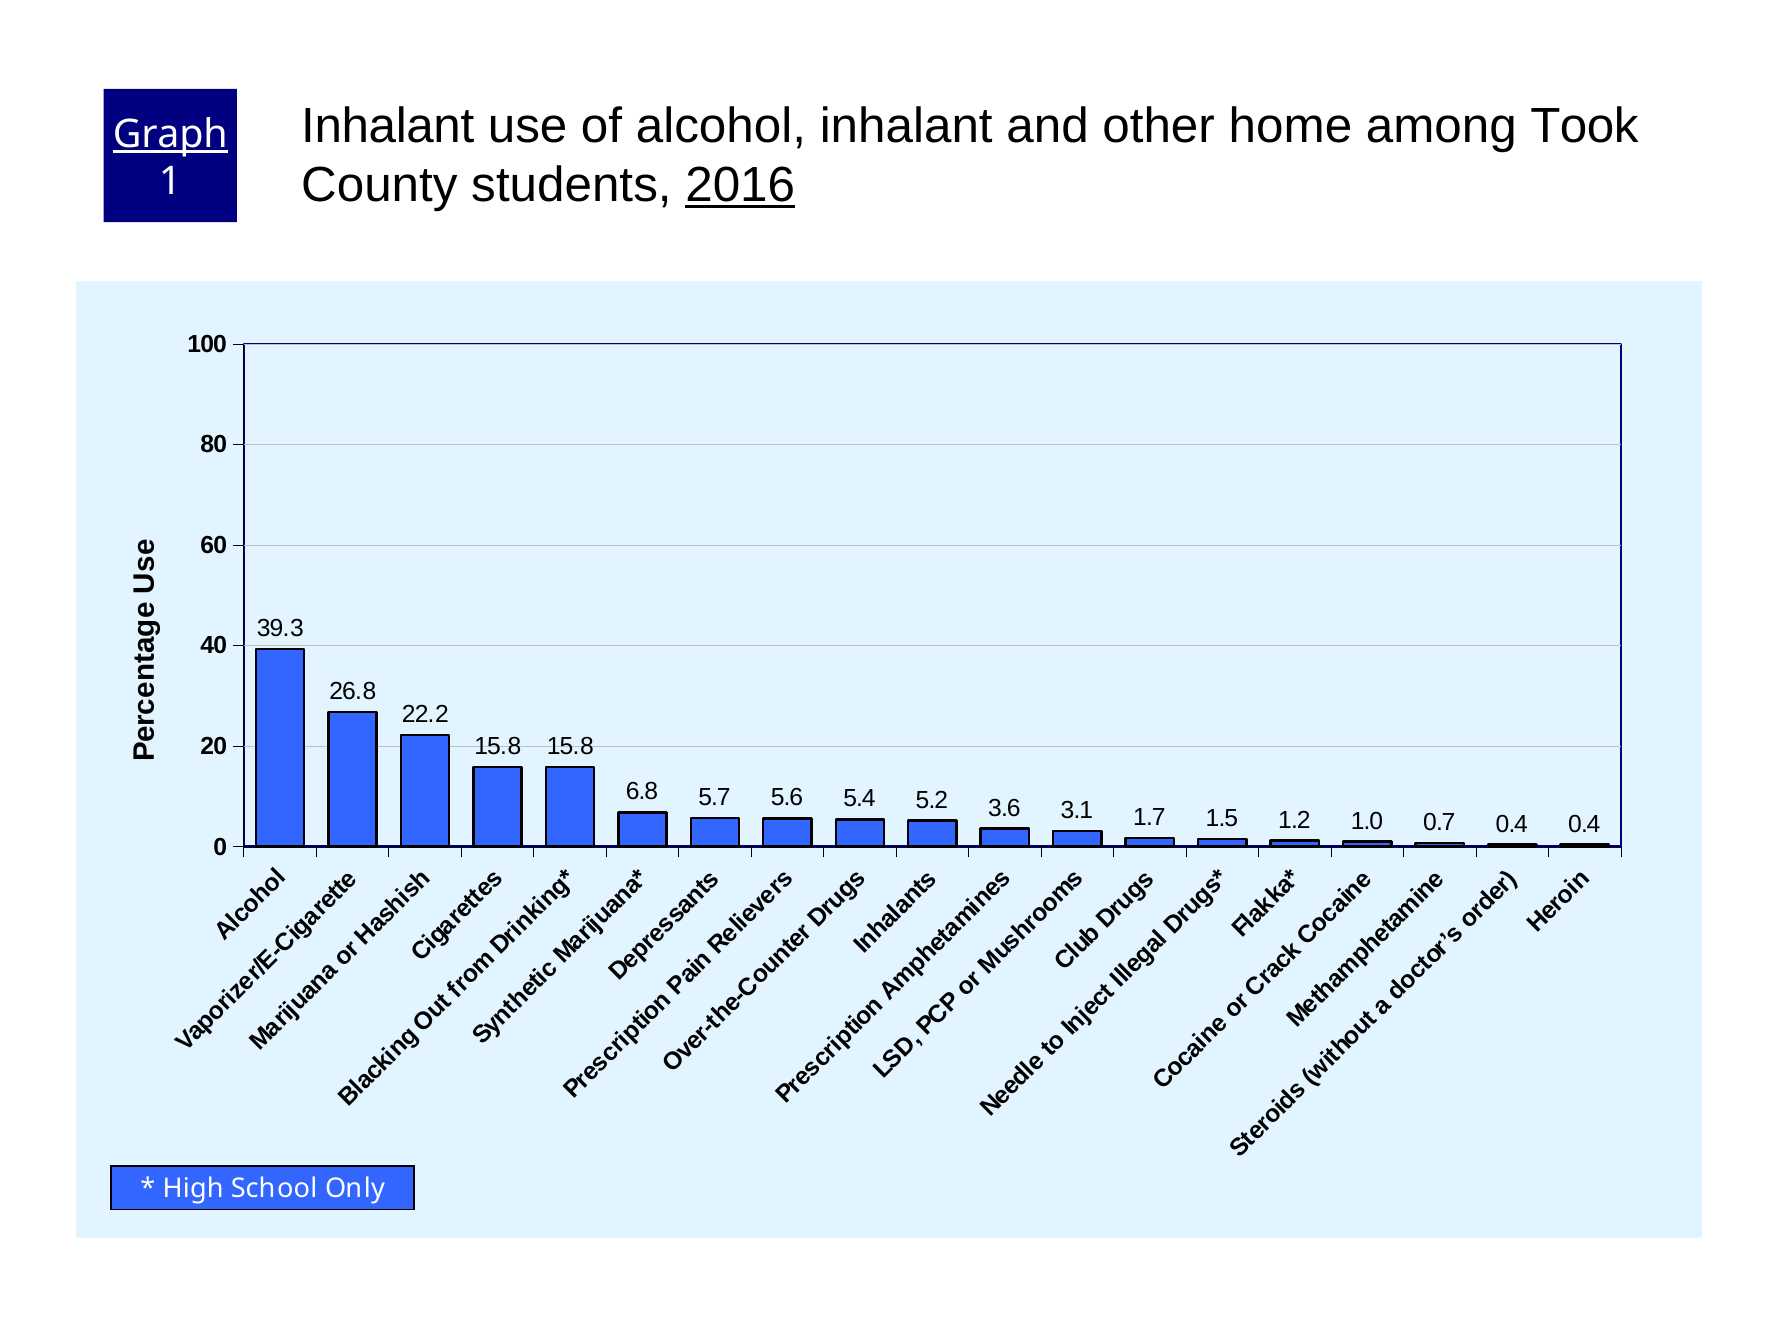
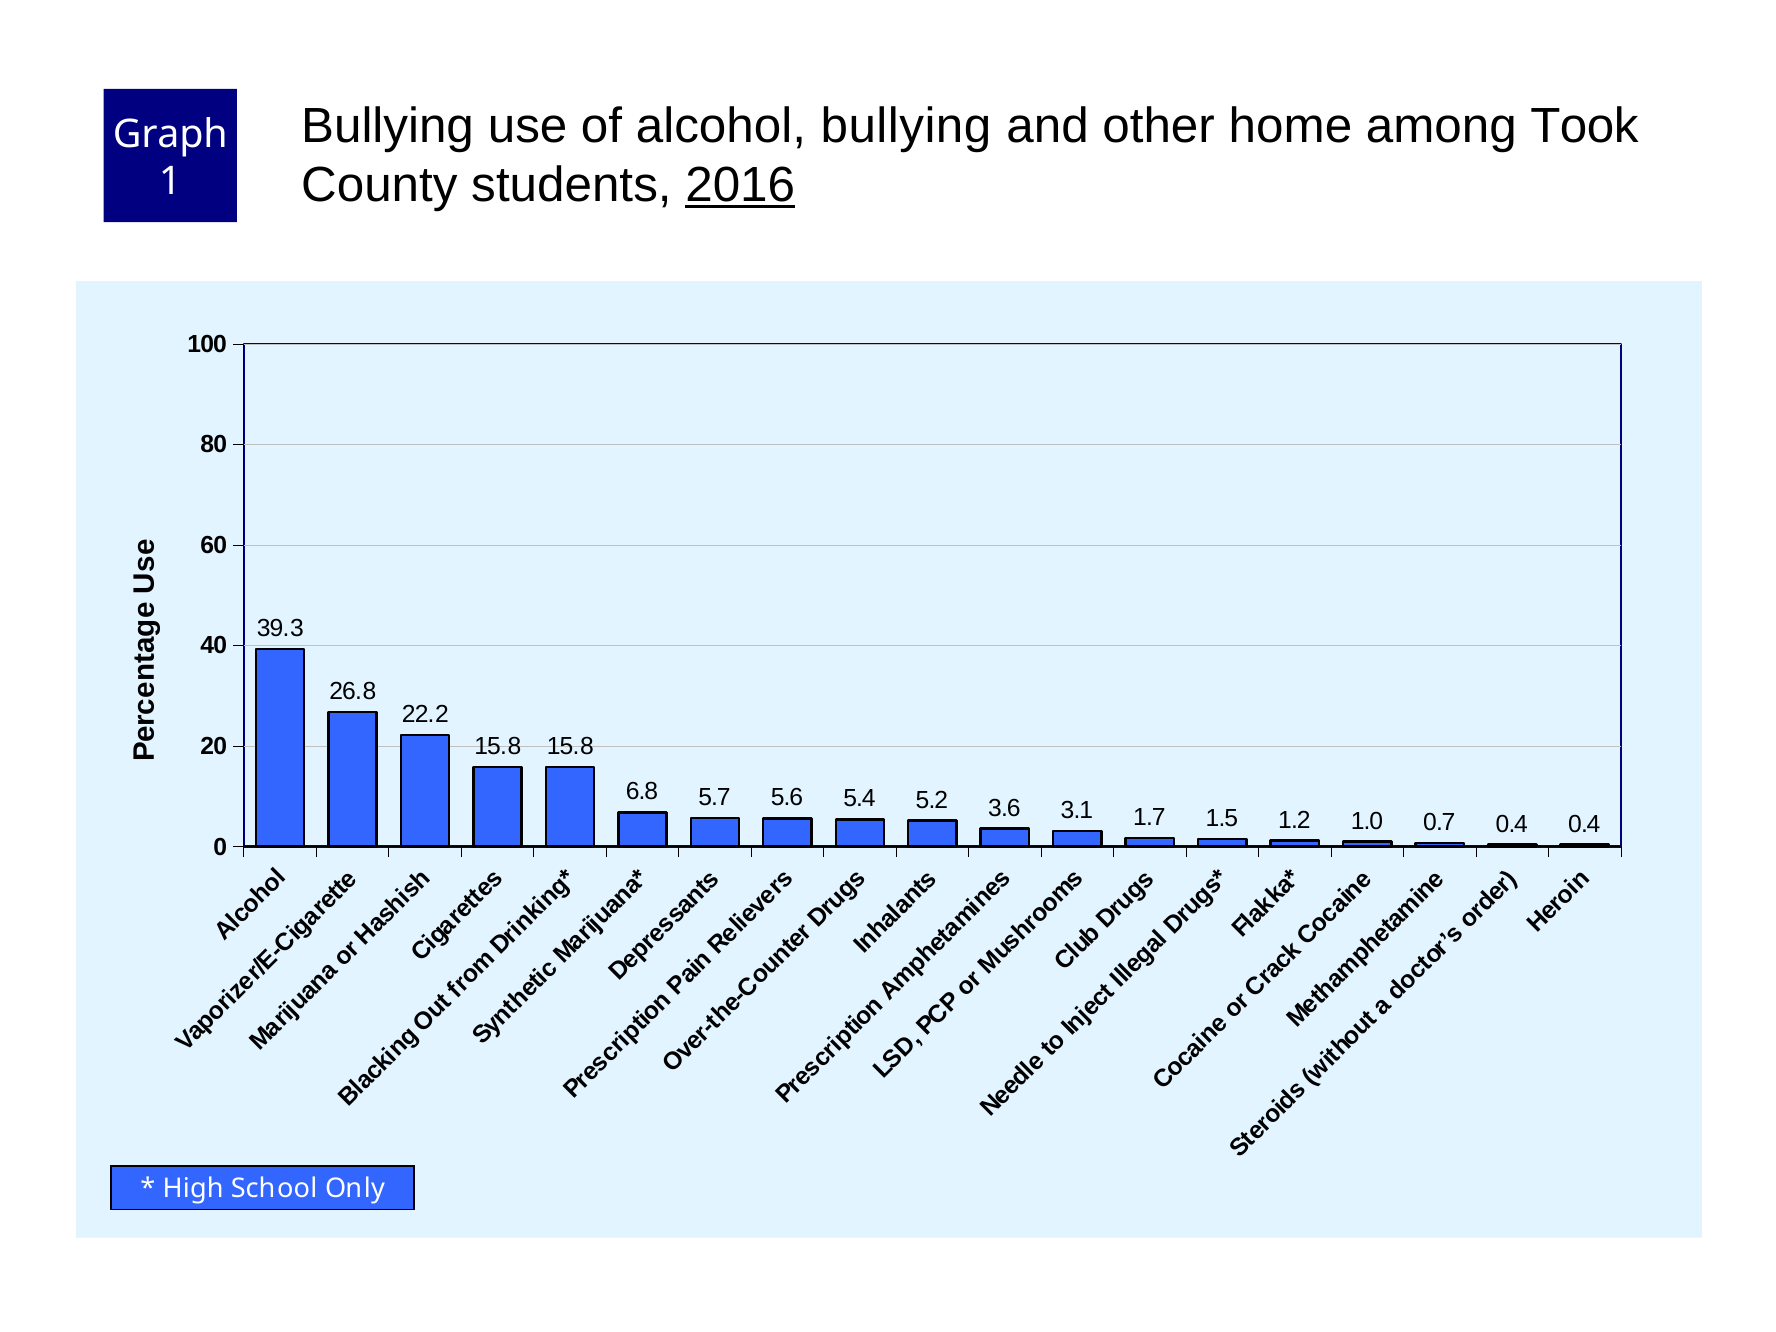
Inhalant at (388, 126): Inhalant -> Bullying
alcohol inhalant: inhalant -> bullying
Graph underline: present -> none
